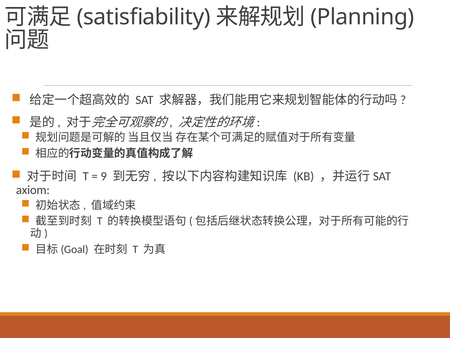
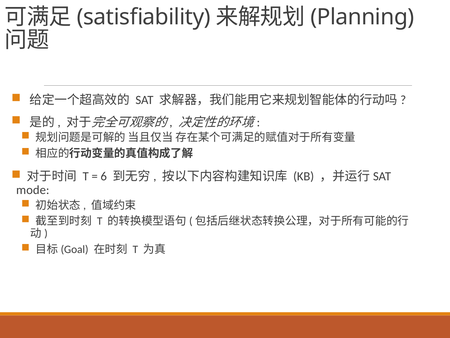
9: 9 -> 6
axiom: axiom -> mode
